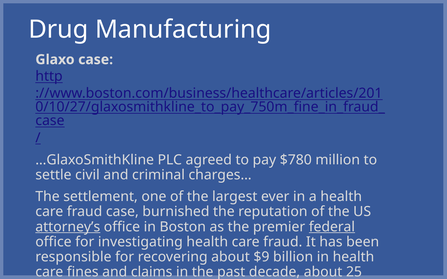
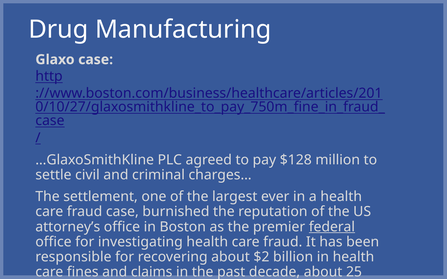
$780: $780 -> $128
attorney’s underline: present -> none
$9: $9 -> $2
